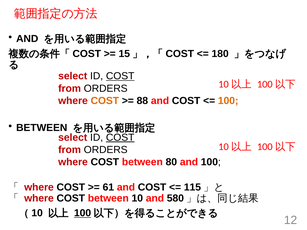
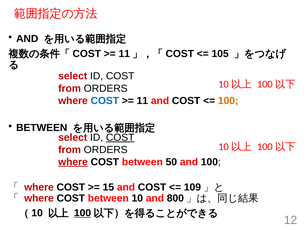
15 at (124, 54): 15 -> 11
180: 180 -> 105
COST at (120, 76) underline: present -> none
COST at (105, 101) colour: orange -> blue
88 at (142, 101): 88 -> 11
where at (73, 162) underline: none -> present
80: 80 -> 50
61: 61 -> 15
115: 115 -> 109
580: 580 -> 800
